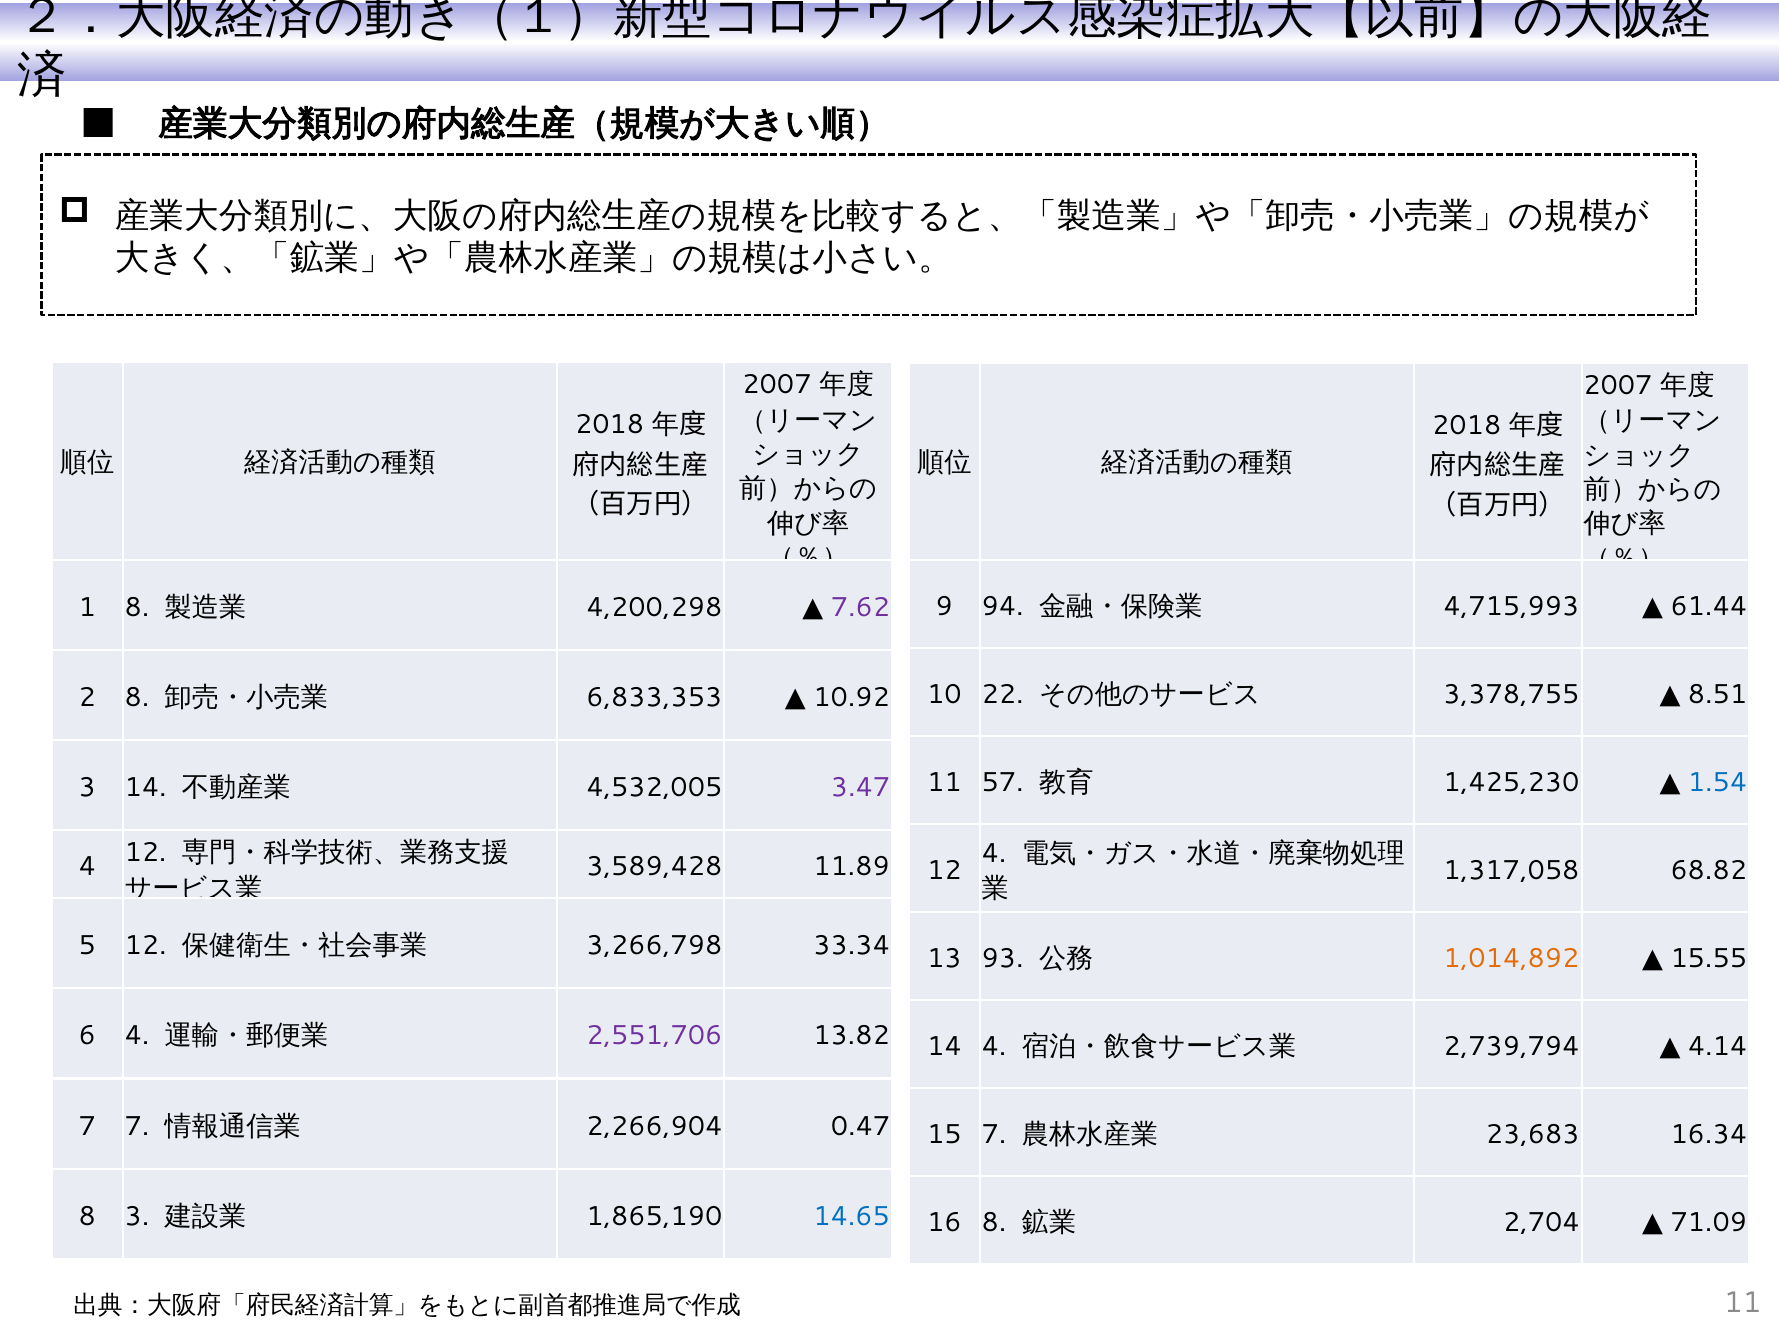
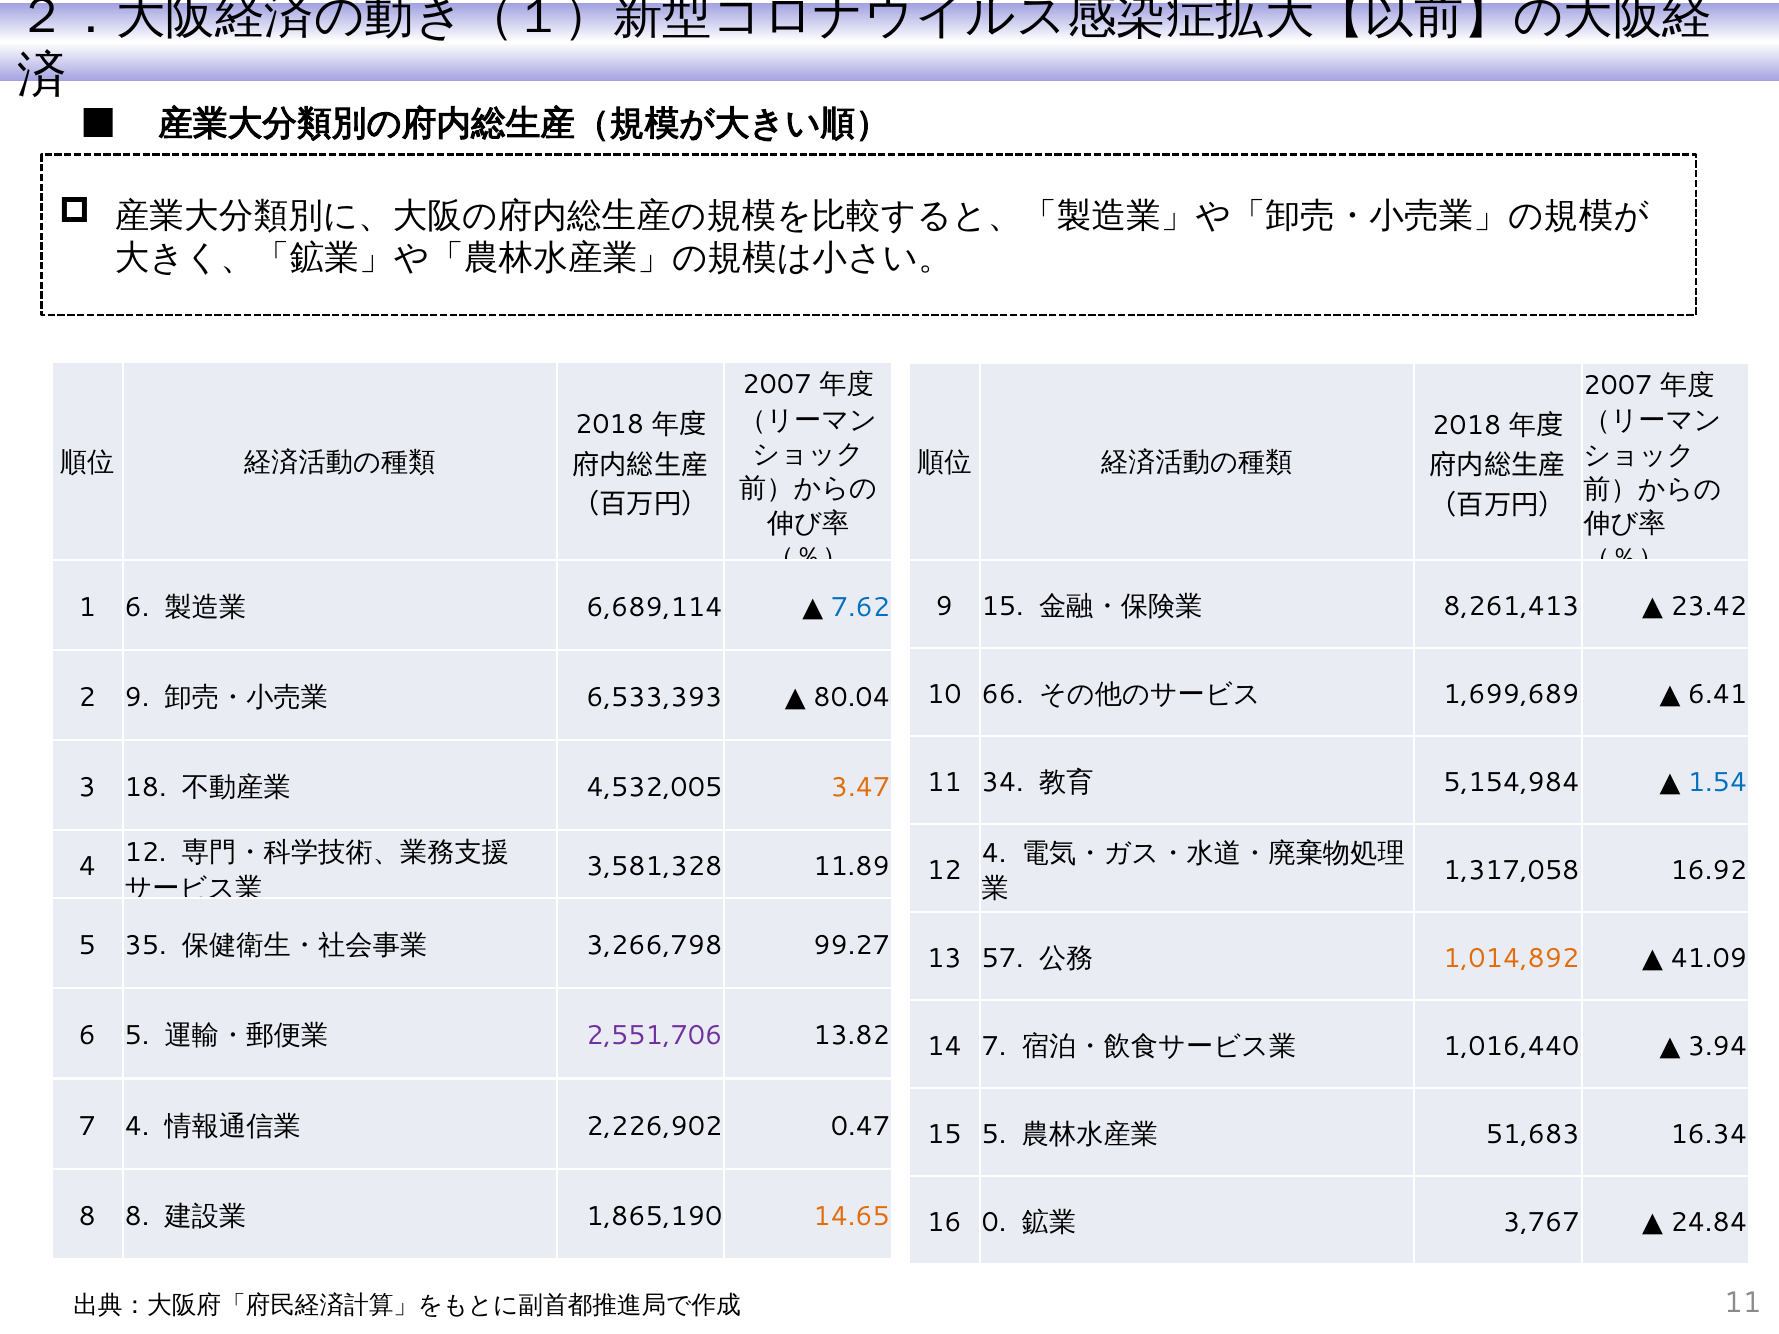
9 94: 94 -> 15
4,715,993: 4,715,993 -> 8,261,413
61.44: 61.44 -> 23.42
1 8: 8 -> 6
4,200,298: 4,200,298 -> 6,689,114
7.62 colour: purple -> blue
22: 22 -> 66
3,378,755: 3,378,755 -> 1,699,689
8.51: 8.51 -> 6.41
2 8: 8 -> 9
6,833,353: 6,833,353 -> 6,533,393
10.92: 10.92 -> 80.04
57: 57 -> 34
1,425,230: 1,425,230 -> 5,154,984
3 14: 14 -> 18
3.47 colour: purple -> orange
3,589,428: 3,589,428 -> 3,581,328
68.82: 68.82 -> 16.92
5 12: 12 -> 35
33.34: 33.34 -> 99.27
93: 93 -> 57
15.55: 15.55 -> 41.09
6 4: 4 -> 5
14 4: 4 -> 7
2,739,794: 2,739,794 -> 1,016,440
4.14: 4.14 -> 3.94
7 7: 7 -> 4
2,266,904: 2,266,904 -> 2,226,902
15 7: 7 -> 5
23,683: 23,683 -> 51,683
8 3: 3 -> 8
14.65 colour: blue -> orange
16 8: 8 -> 0
2,704: 2,704 -> 3,767
71.09: 71.09 -> 24.84
